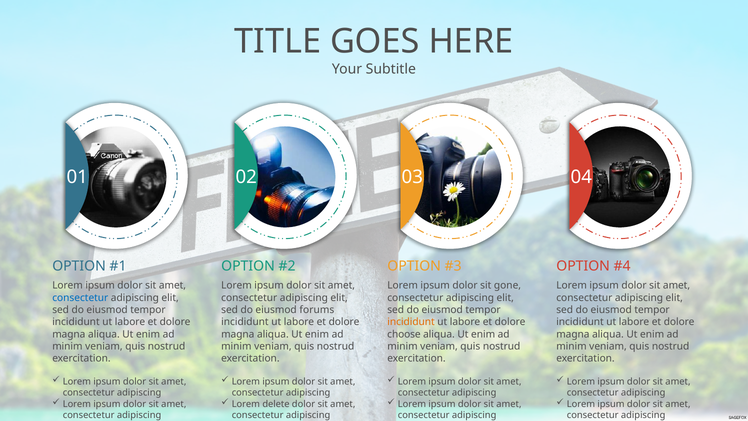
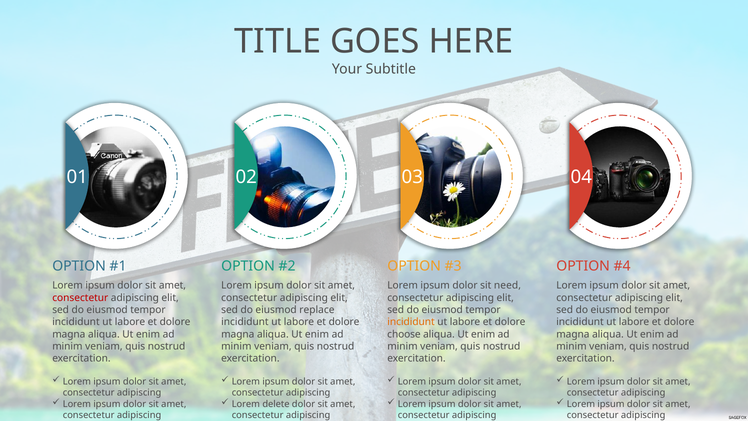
gone: gone -> need
consectetur at (80, 298) colour: blue -> red
forums: forums -> replace
